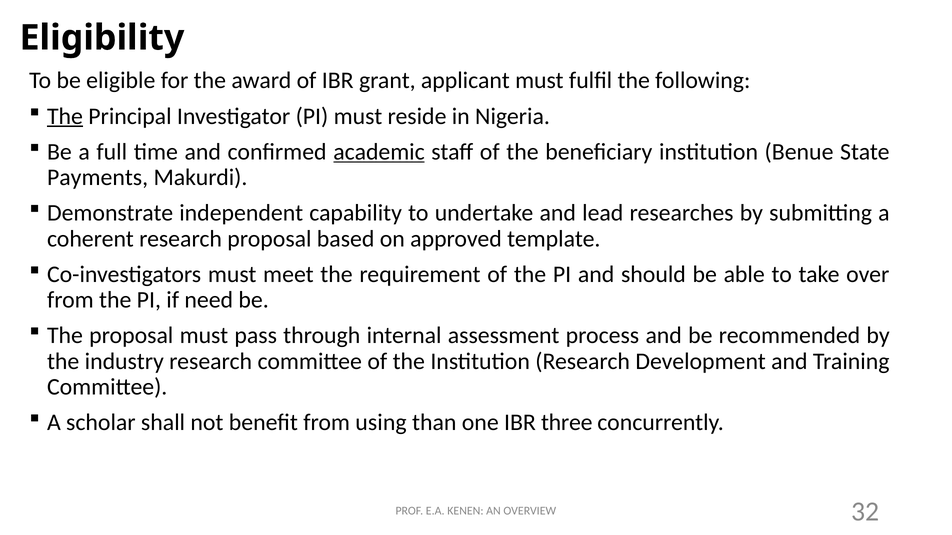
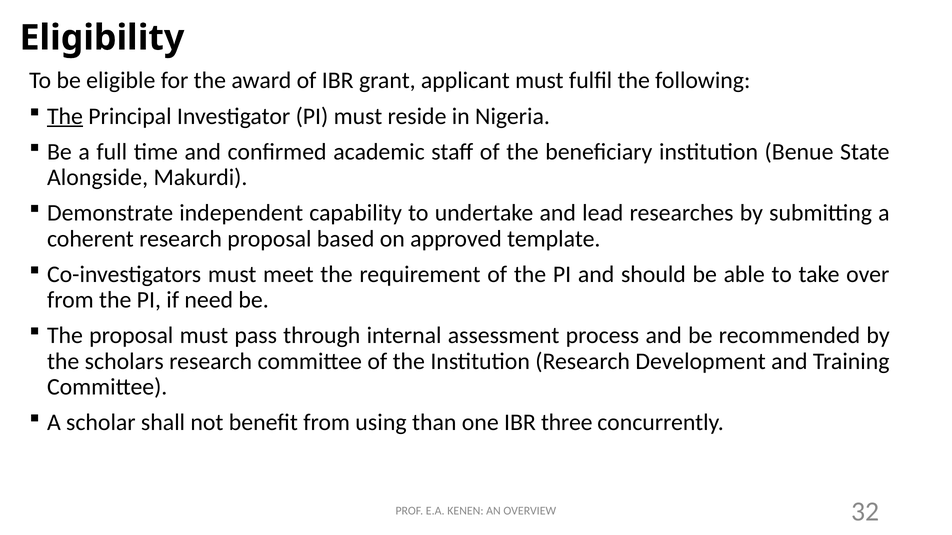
academic underline: present -> none
Payments: Payments -> Alongside
industry: industry -> scholars
